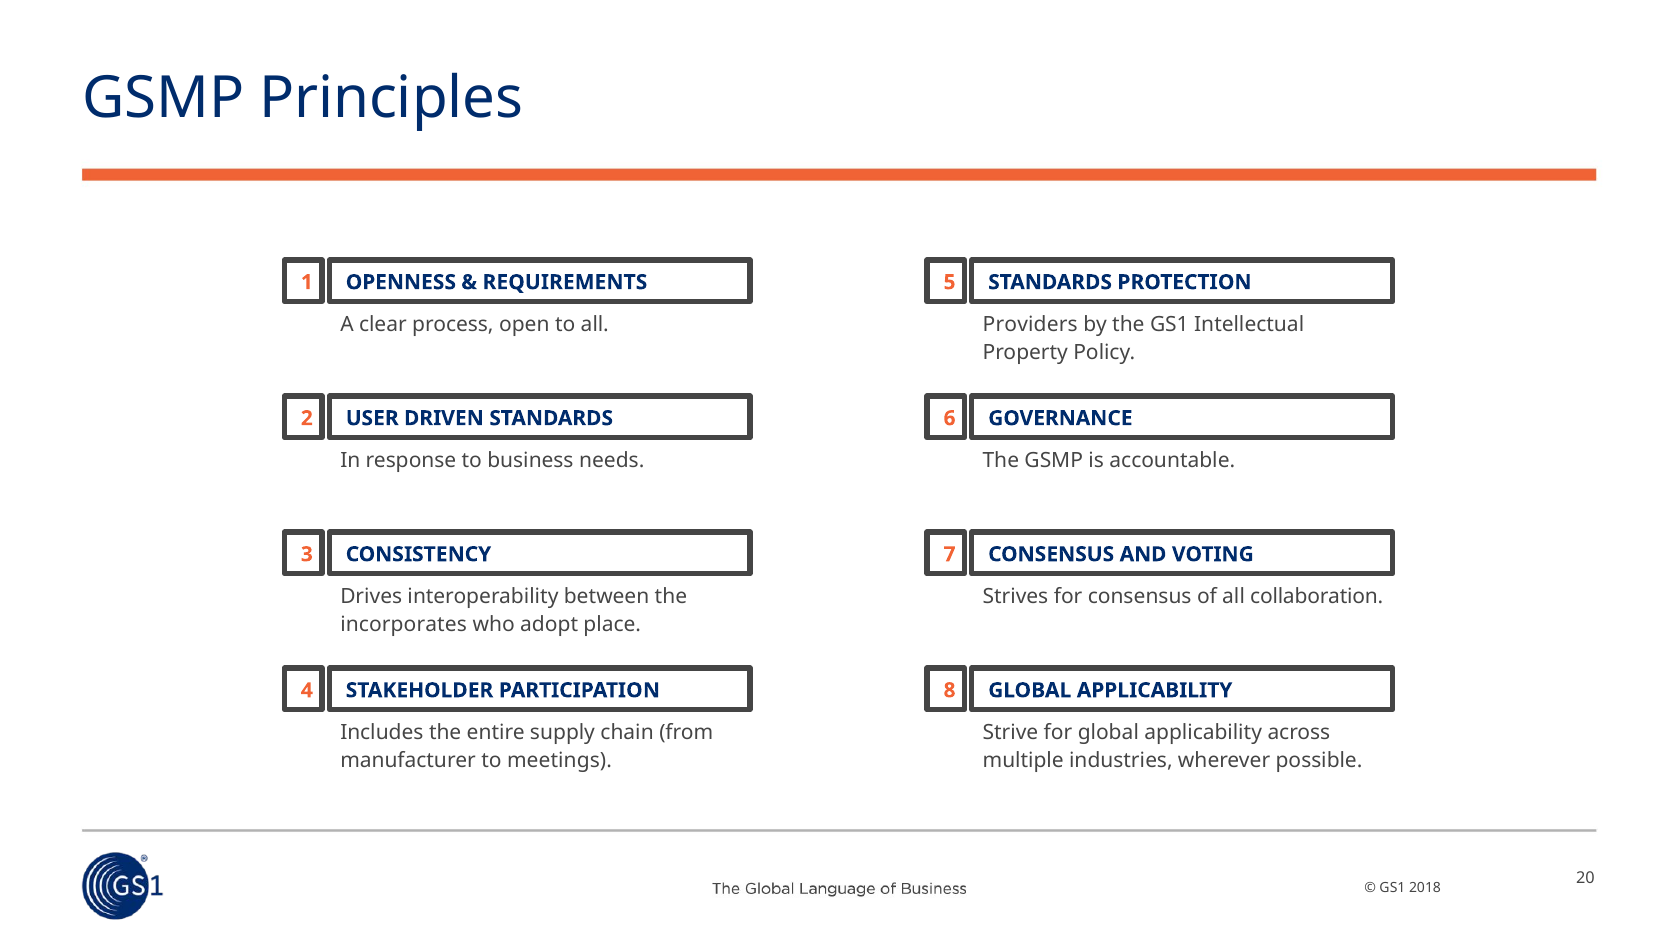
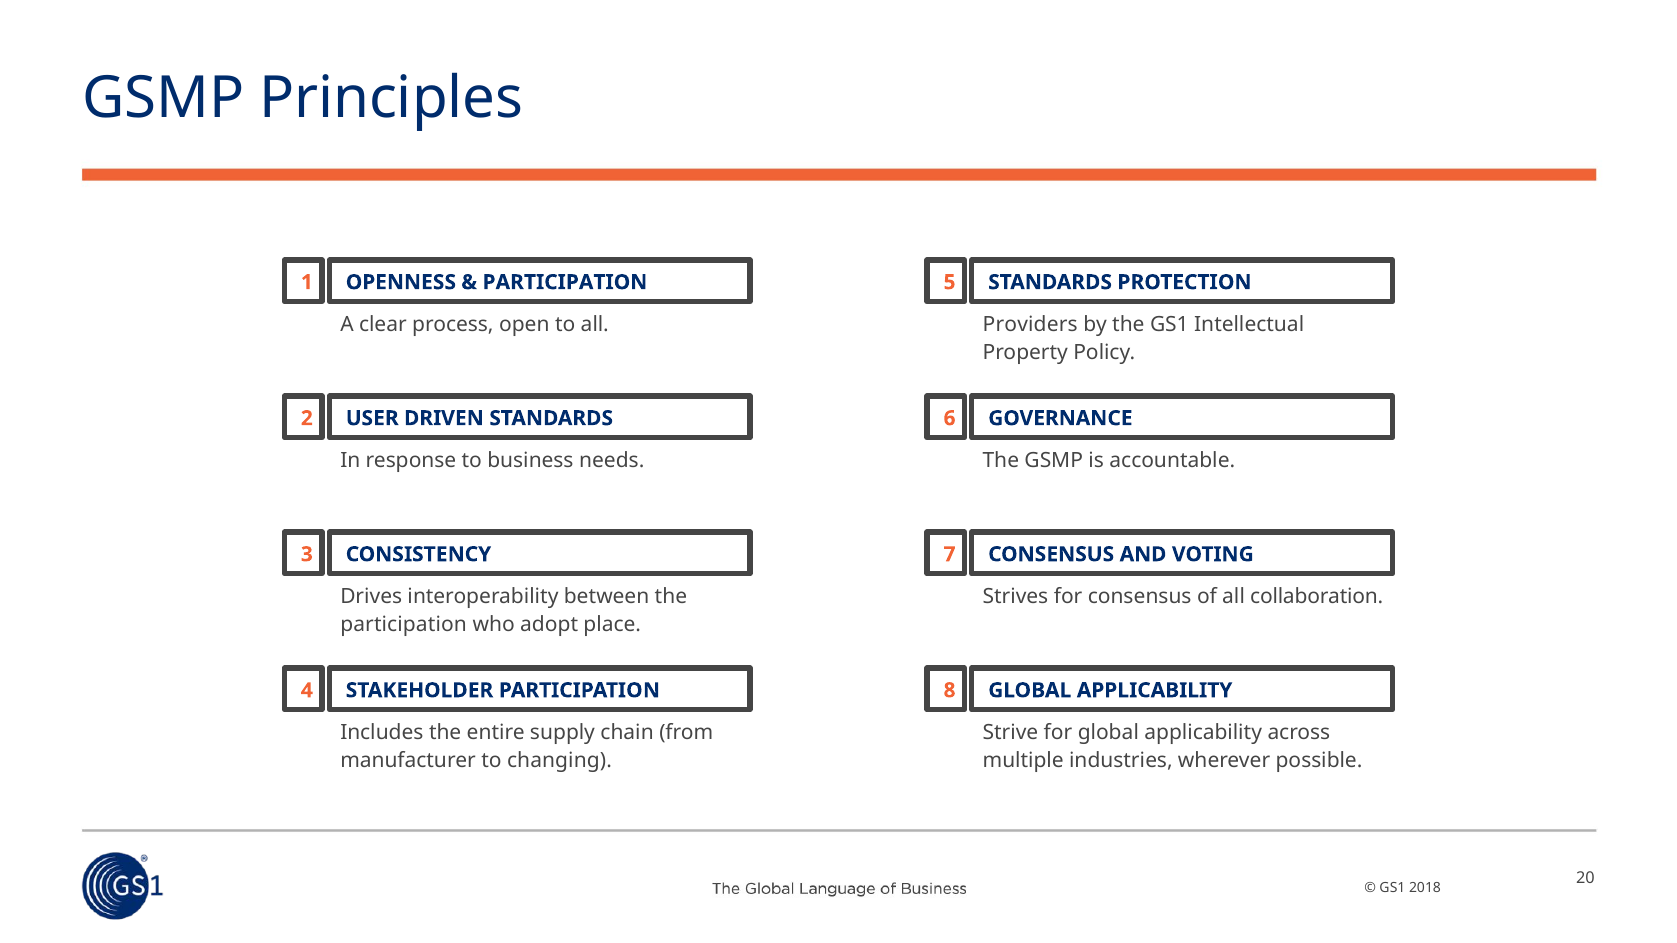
REQUIREMENTS at (565, 282): REQUIREMENTS -> PARTICIPATION
incorporates at (404, 625): incorporates -> participation
meetings: meetings -> changing
